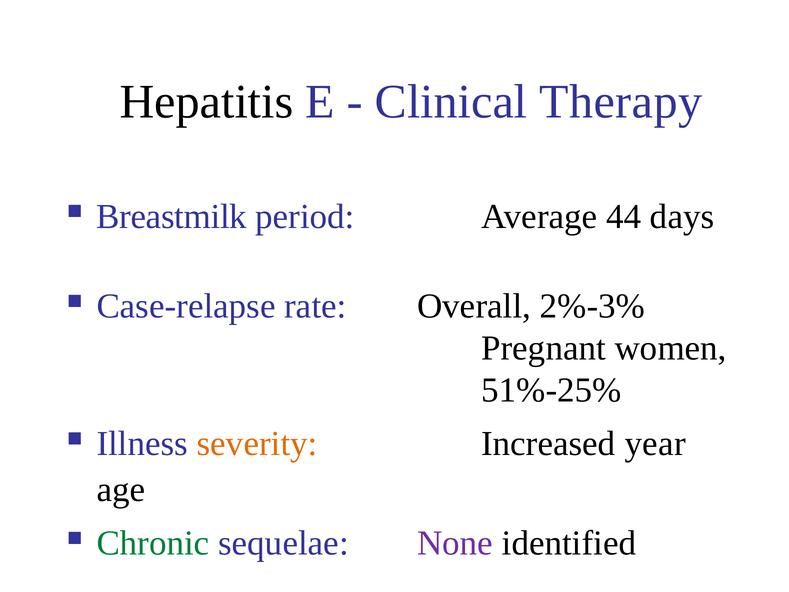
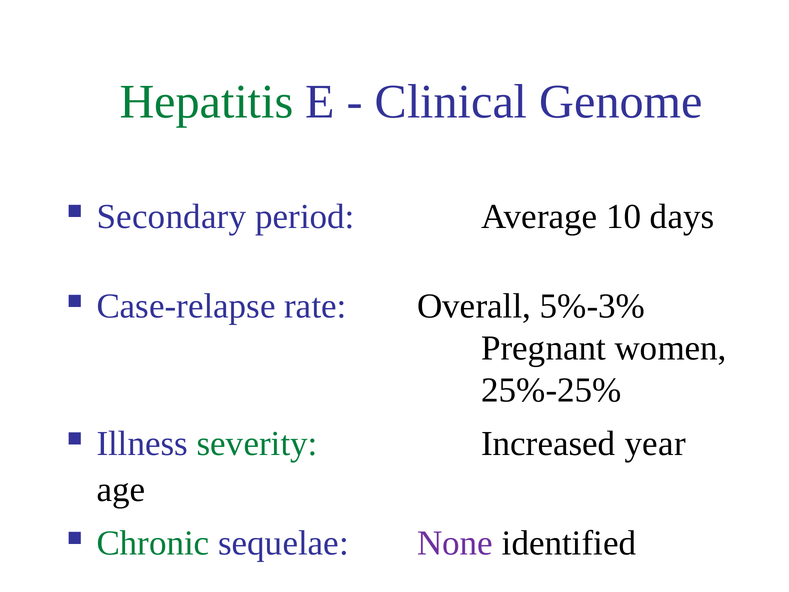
Hepatitis colour: black -> green
Therapy: Therapy -> Genome
Breastmilk: Breastmilk -> Secondary
44: 44 -> 10
2%-3%: 2%-3% -> 5%-3%
51%-25%: 51%-25% -> 25%-25%
severity colour: orange -> green
